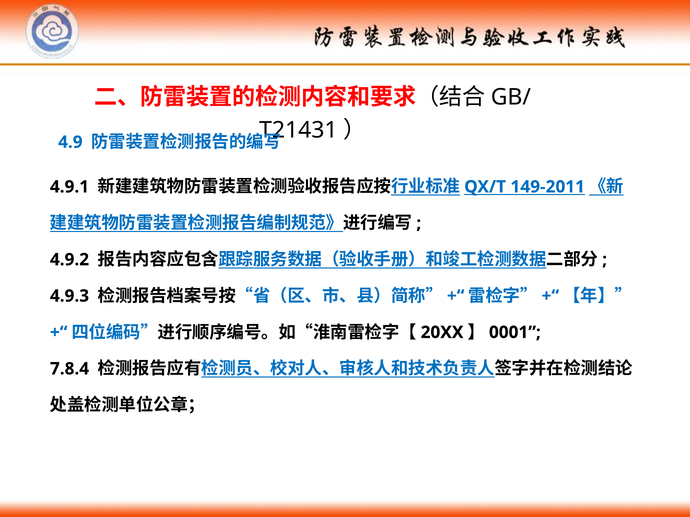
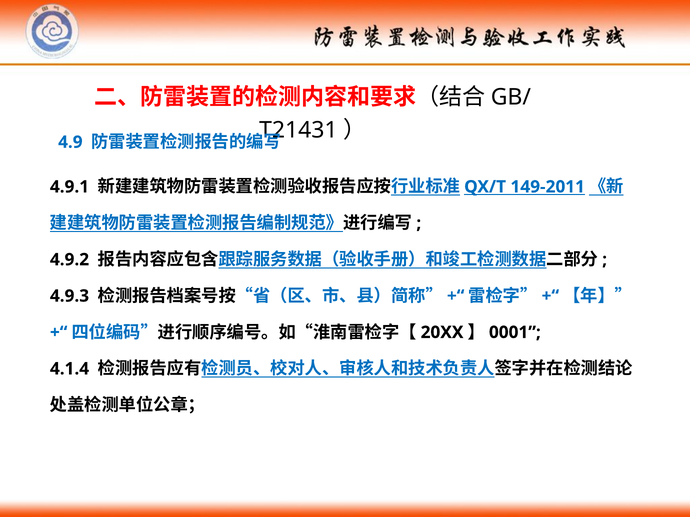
7.8.4: 7.8.4 -> 4.1.4
